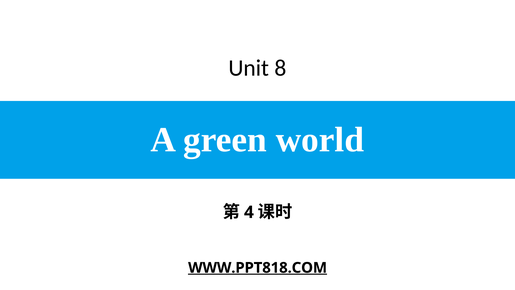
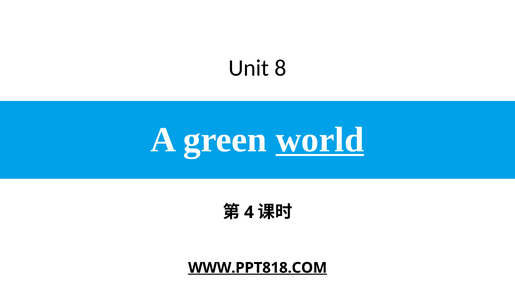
world underline: none -> present
